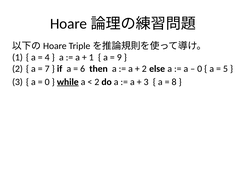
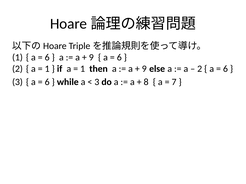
4 at (47, 58): 4 -> 6
1 at (91, 58): 1 -> 9
9 at (119, 58): 9 -> 6
7 at (47, 69): 7 -> 1
6 at (83, 69): 6 -> 1
2 at (144, 69): 2 -> 9
0 at (200, 69): 0 -> 2
5 at (225, 69): 5 -> 6
0 at (47, 82): 0 -> 6
while underline: present -> none
2 at (97, 82): 2 -> 3
3 at (146, 82): 3 -> 8
8: 8 -> 7
